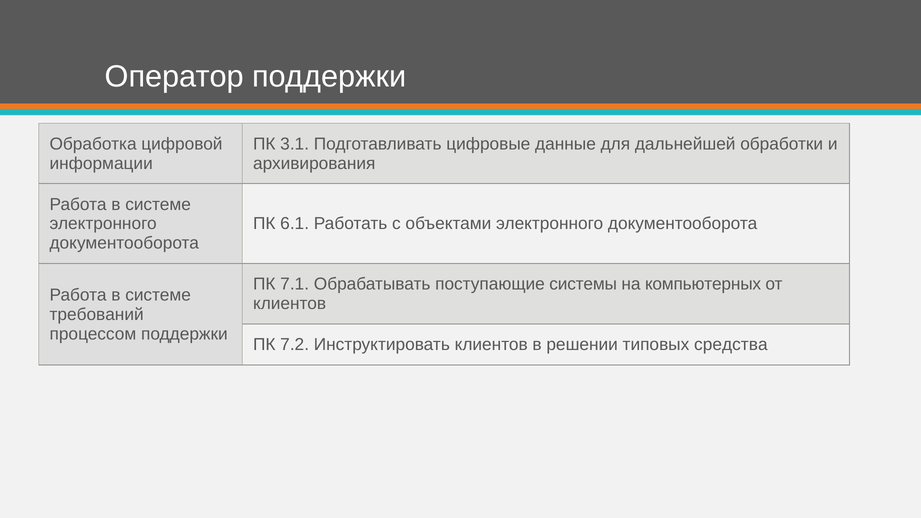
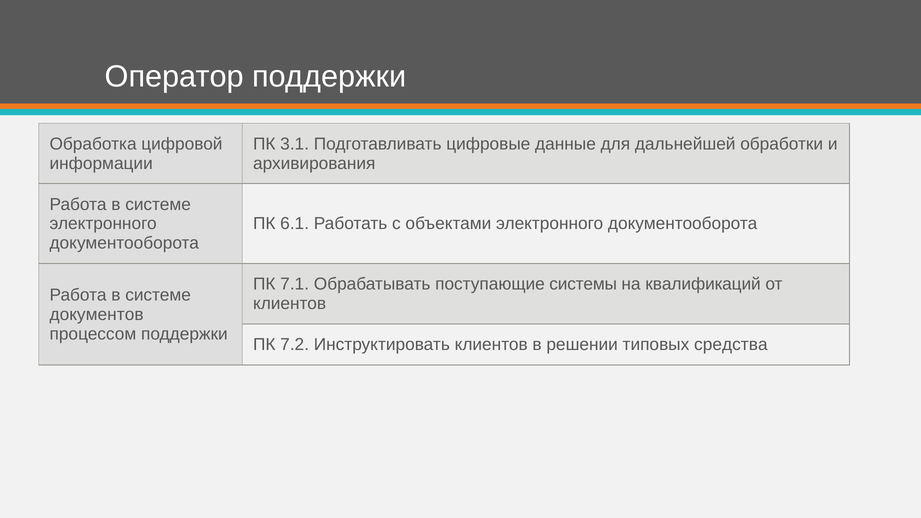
компьютерных: компьютерных -> квалификаций
требований: требований -> документов
